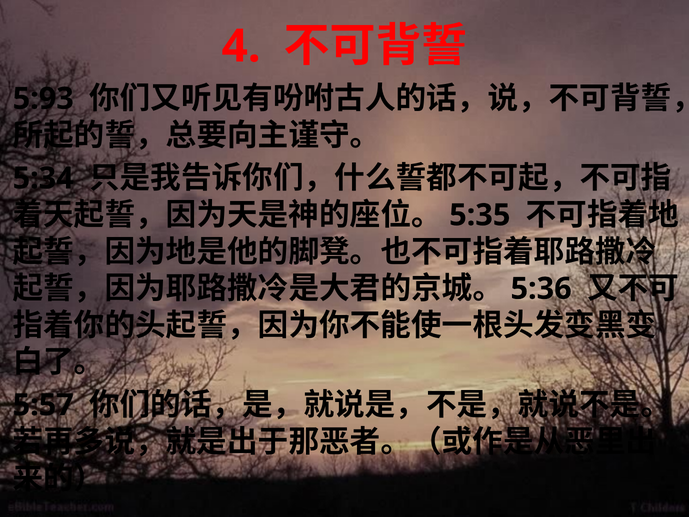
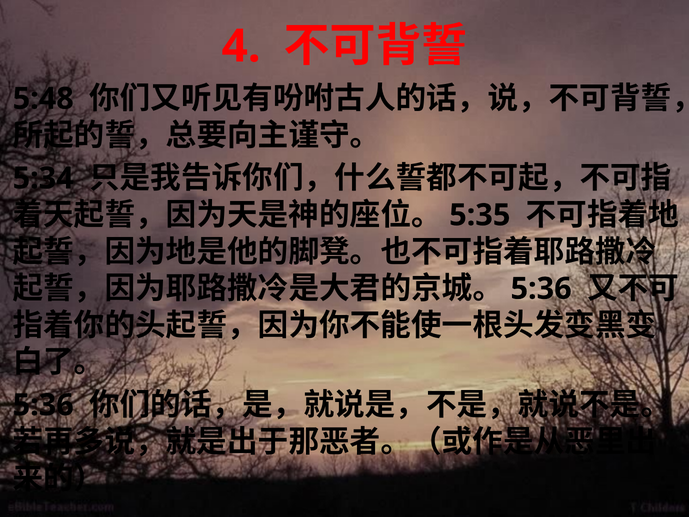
5:93: 5:93 -> 5:48
5:57 at (43, 405): 5:57 -> 5:36
